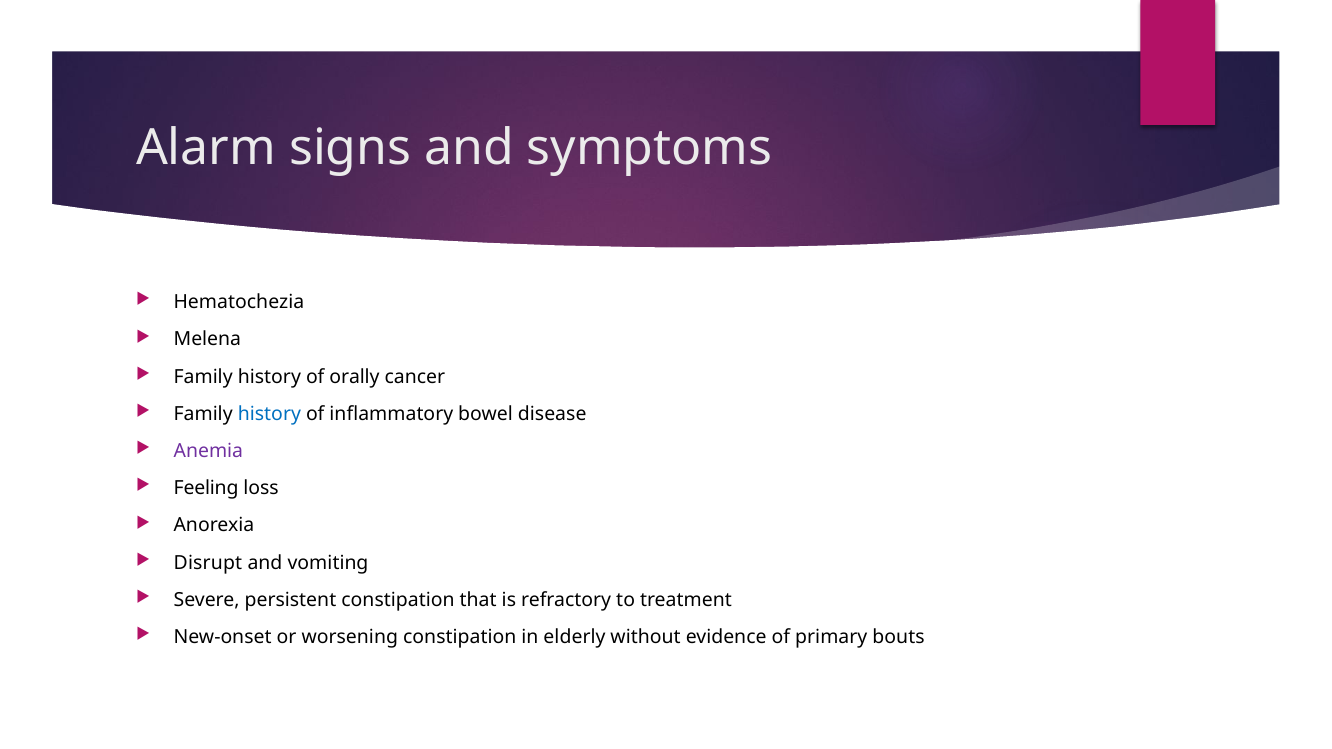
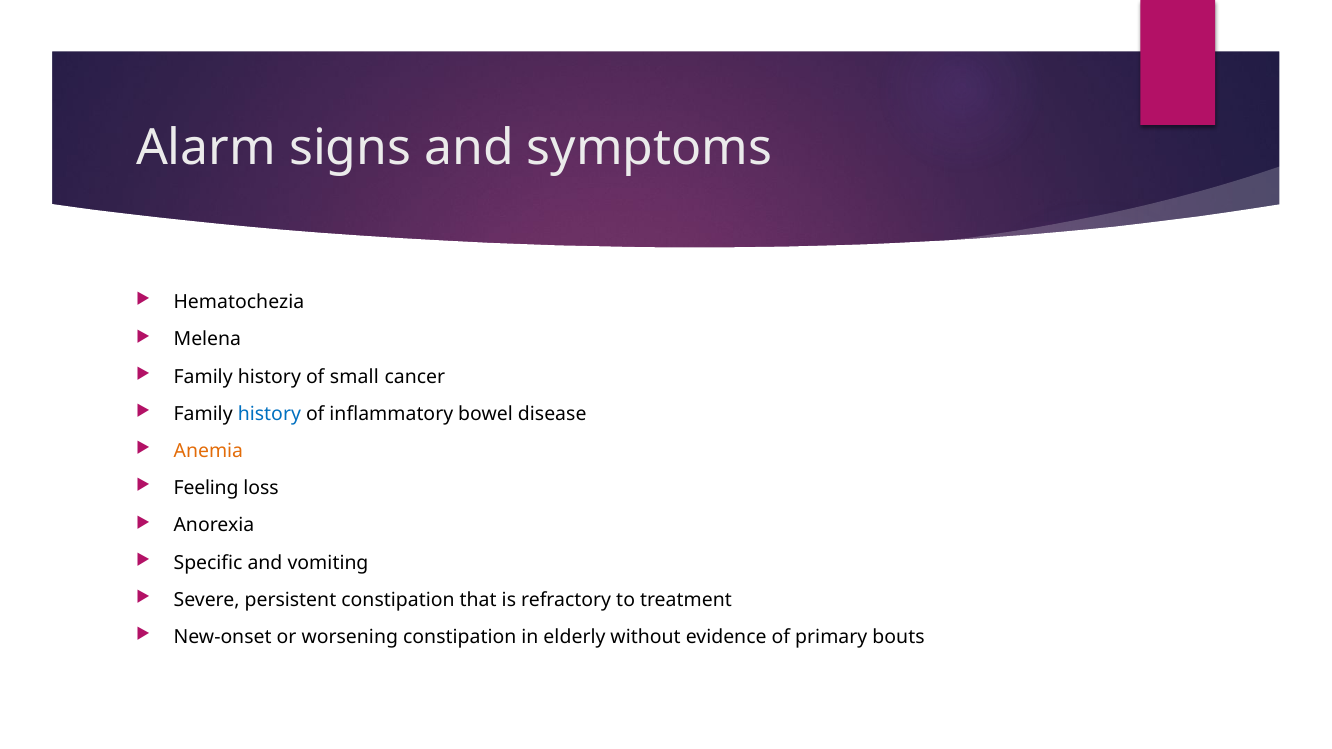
orally: orally -> small
Anemia colour: purple -> orange
Disrupt: Disrupt -> Specific
